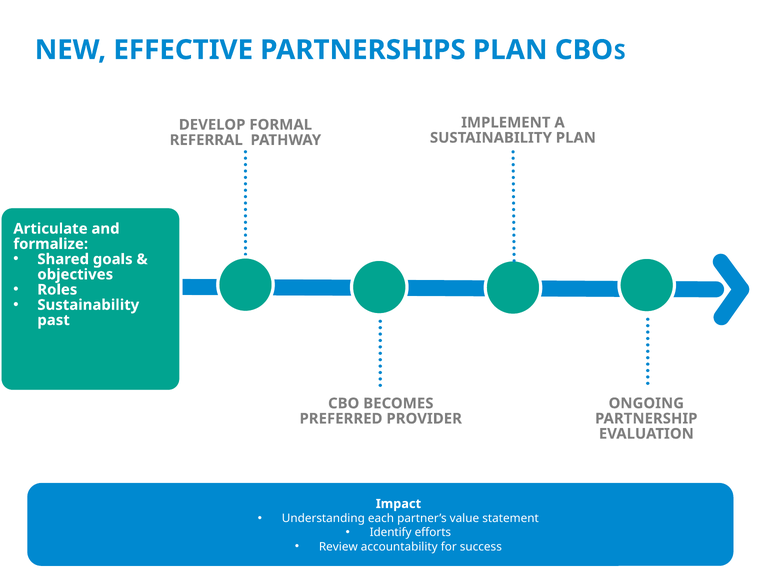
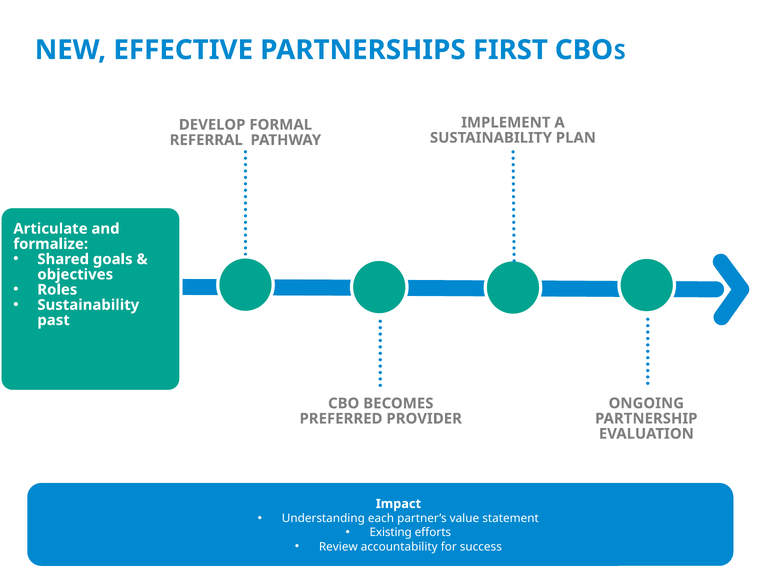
PARTNERSHIPS PLAN: PLAN -> FIRST
Identify: Identify -> Existing
